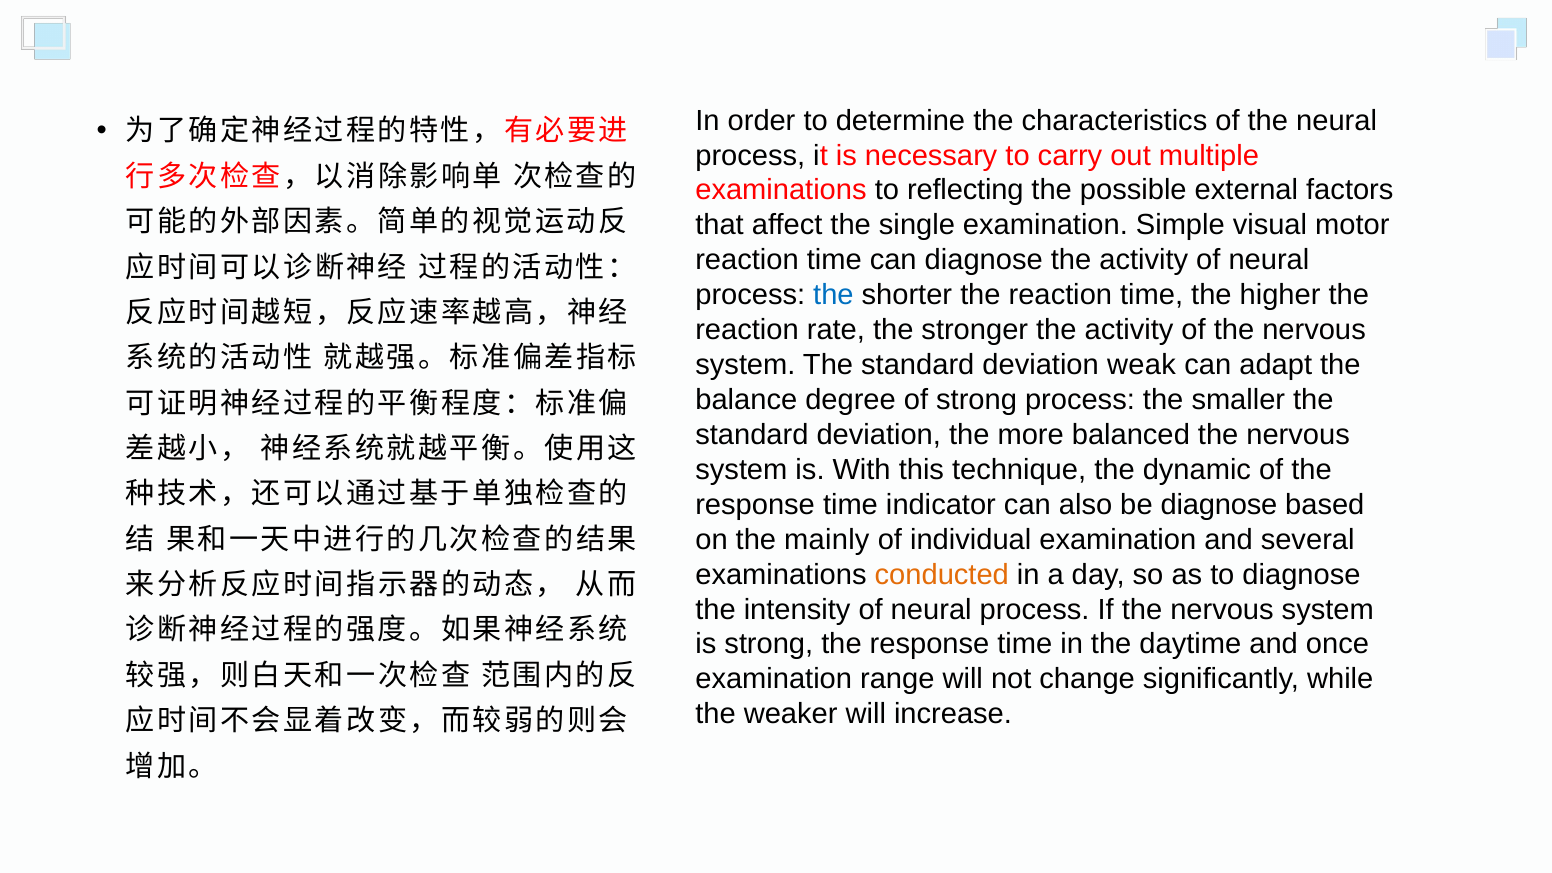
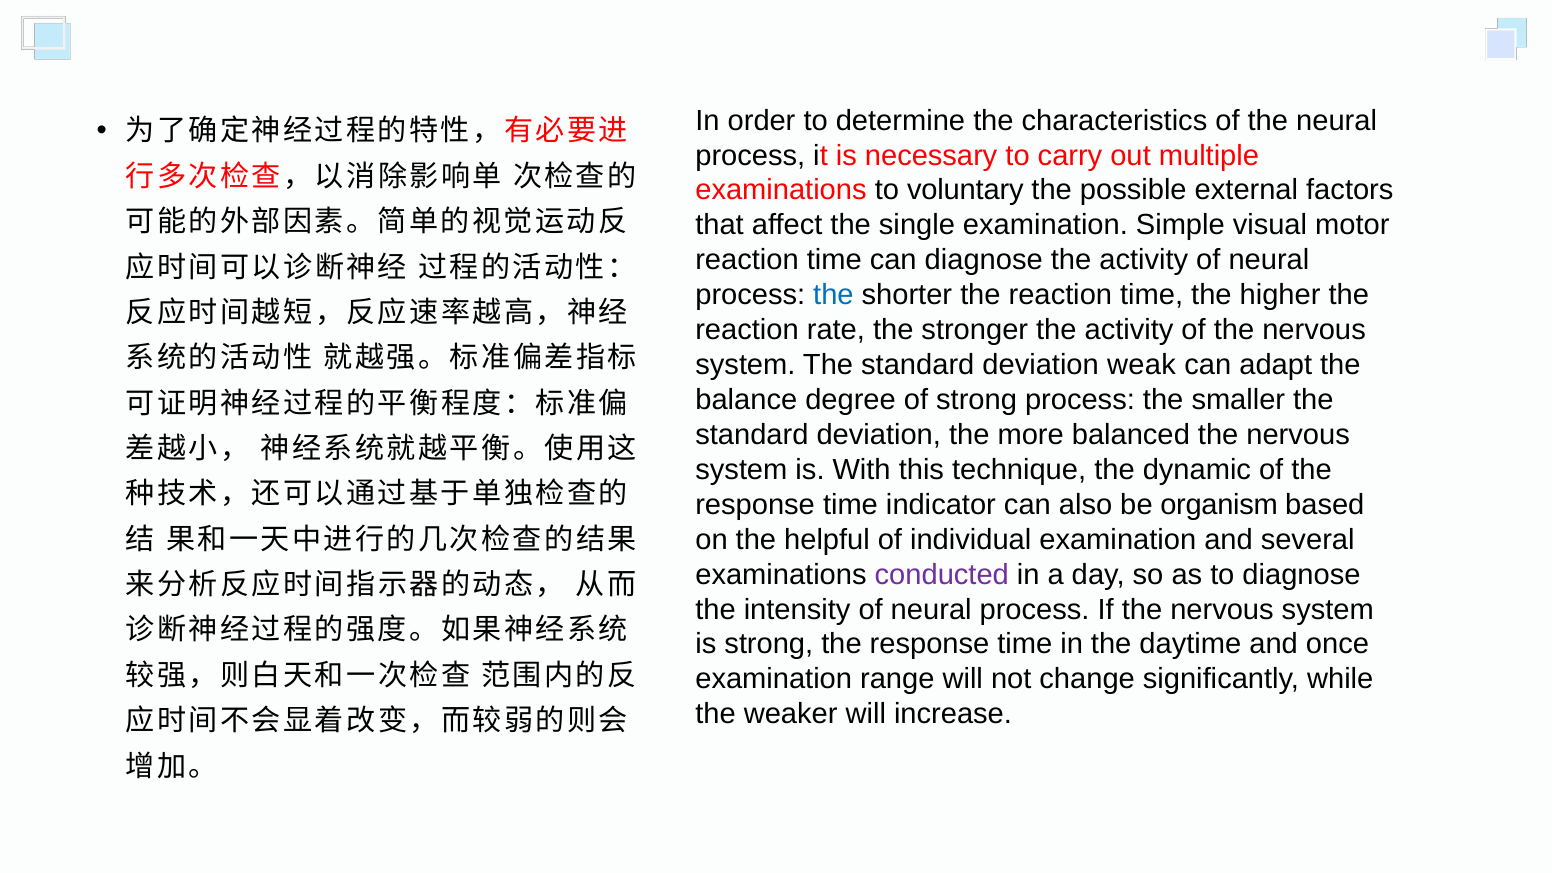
reflecting: reflecting -> voluntary
be diagnose: diagnose -> organism
mainly: mainly -> helpful
conducted colour: orange -> purple
